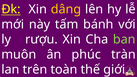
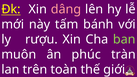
dâng colour: yellow -> pink
